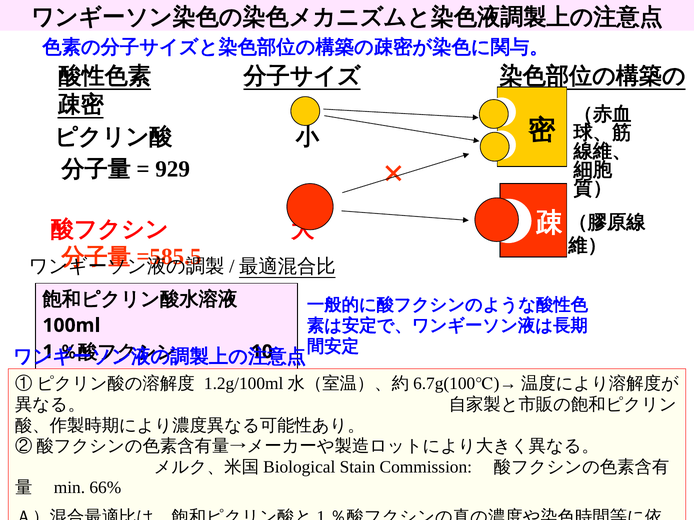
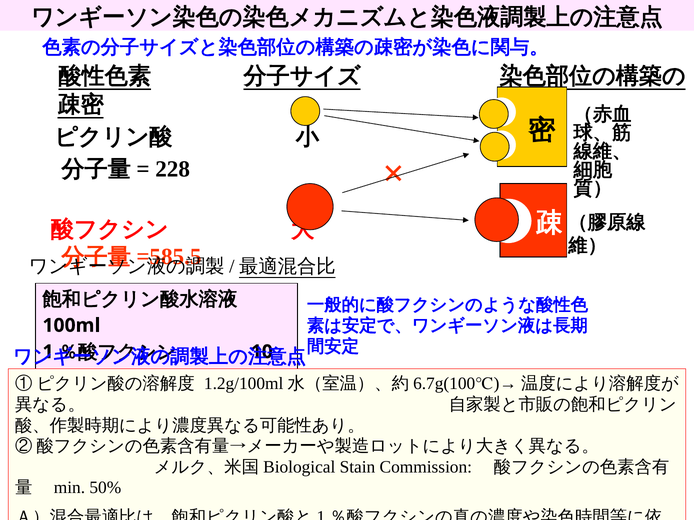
929: 929 -> 228
66%: 66% -> 50%
